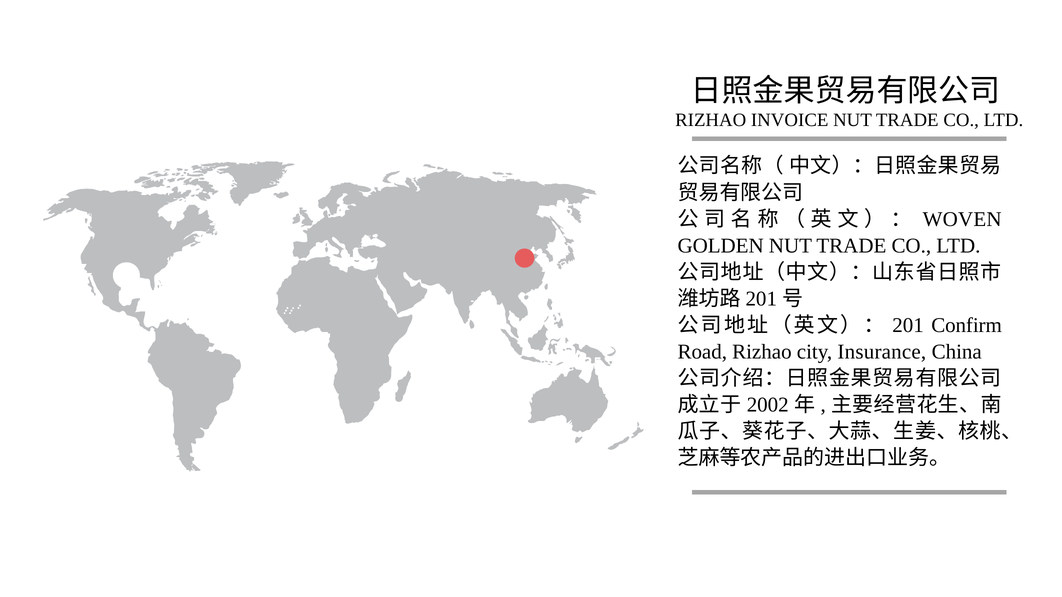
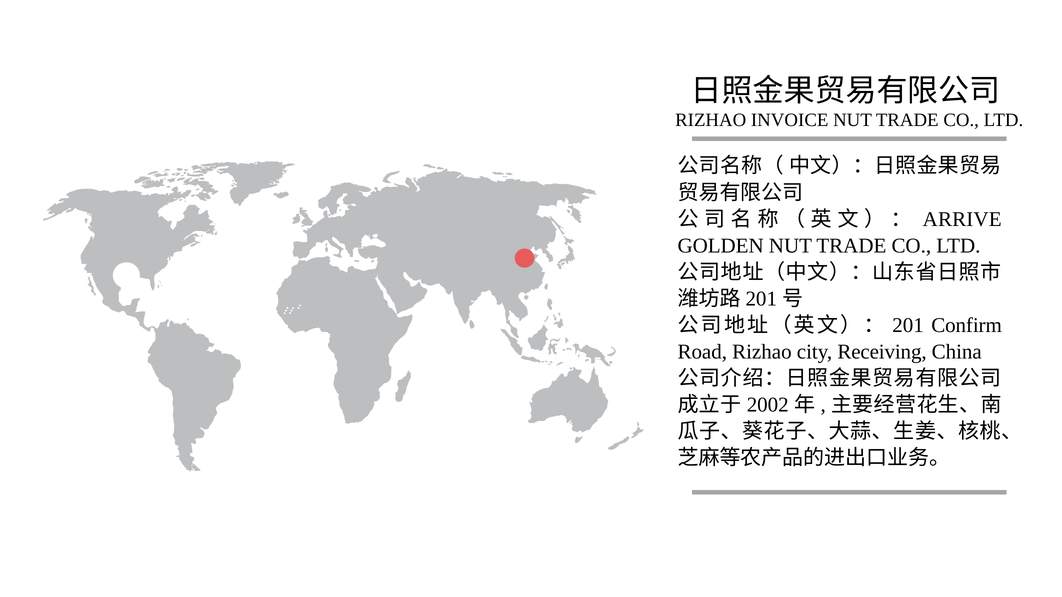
WOVEN: WOVEN -> ARRIVE
Insurance: Insurance -> Receiving
